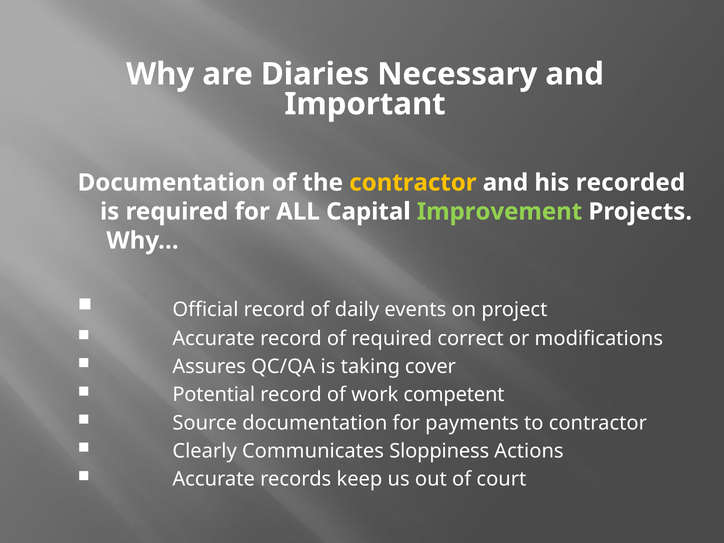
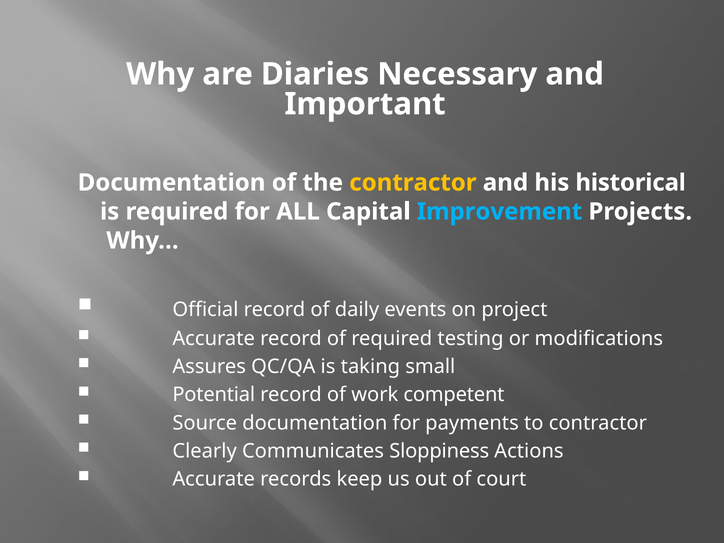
recorded: recorded -> historical
Improvement colour: light green -> light blue
correct: correct -> testing
cover: cover -> small
